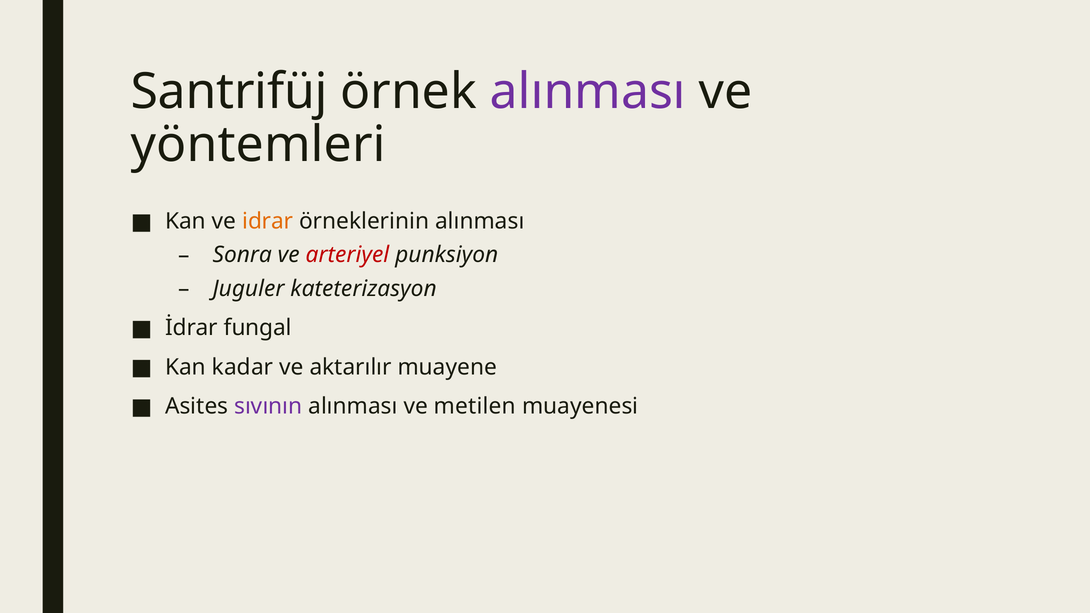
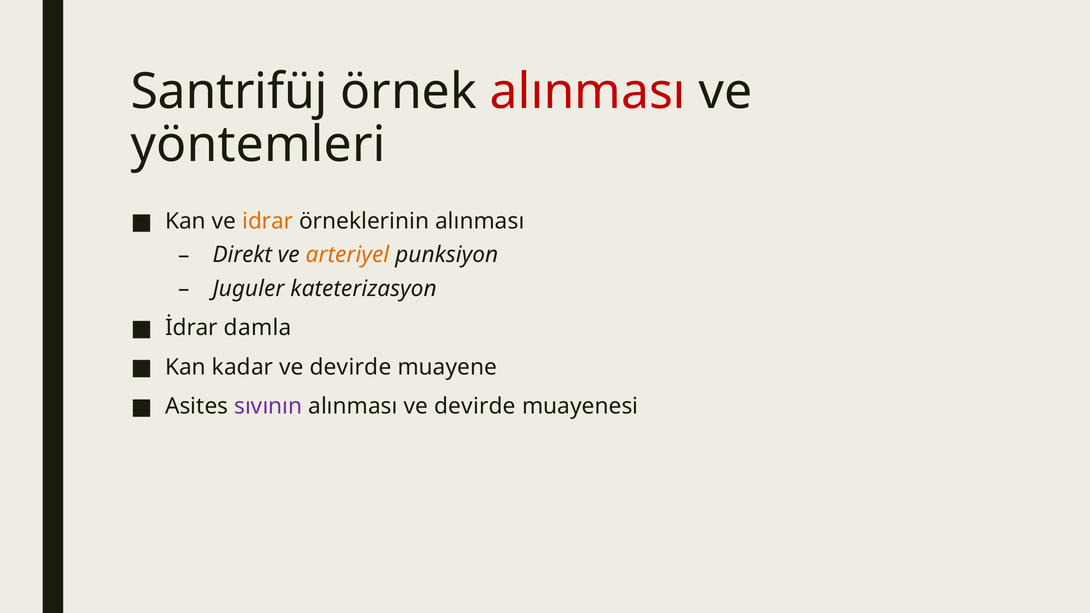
alınması at (588, 92) colour: purple -> red
Sonra: Sonra -> Direkt
arteriyel colour: red -> orange
fungal: fungal -> damla
aktarılır at (351, 367): aktarılır -> devirde
alınması ve metilen: metilen -> devirde
